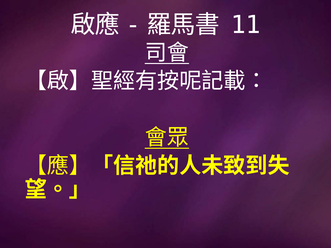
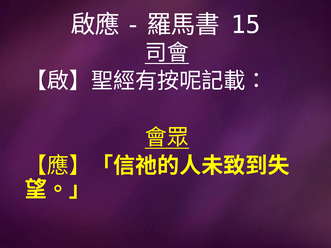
11: 11 -> 15
